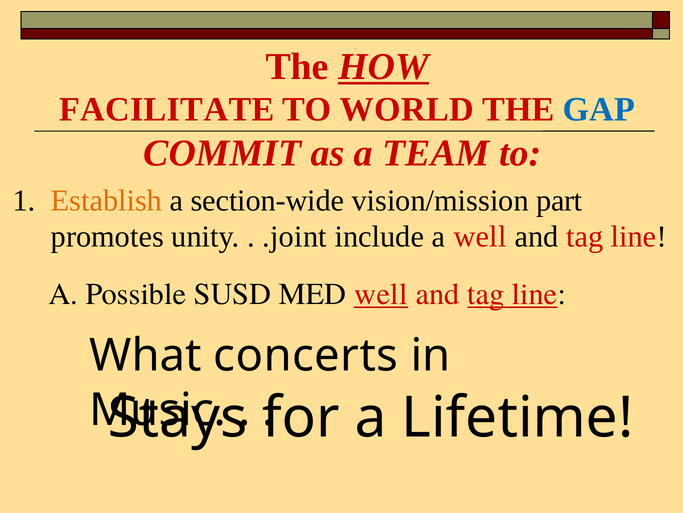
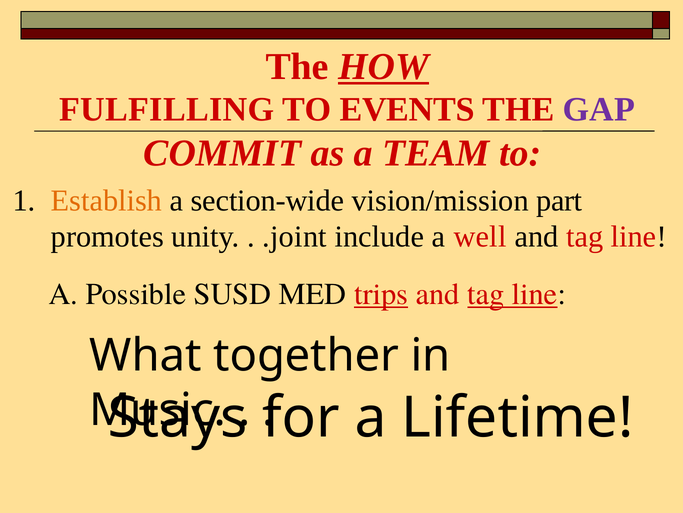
FACILITATE: FACILITATE -> FULFILLING
WORLD: WORLD -> EVENTS
GAP colour: blue -> purple
MED well: well -> trips
concerts: concerts -> together
